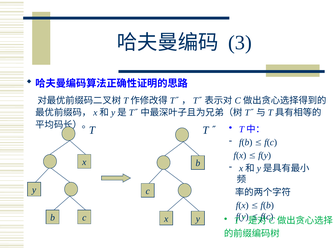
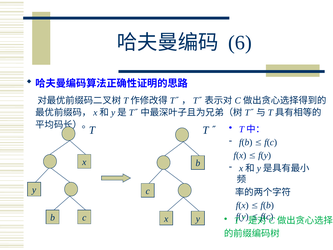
3: 3 -> 6
